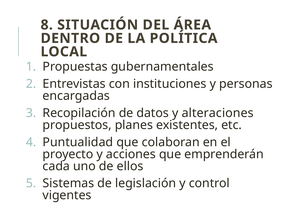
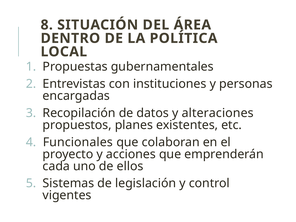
Puntualidad: Puntualidad -> Funcionales
